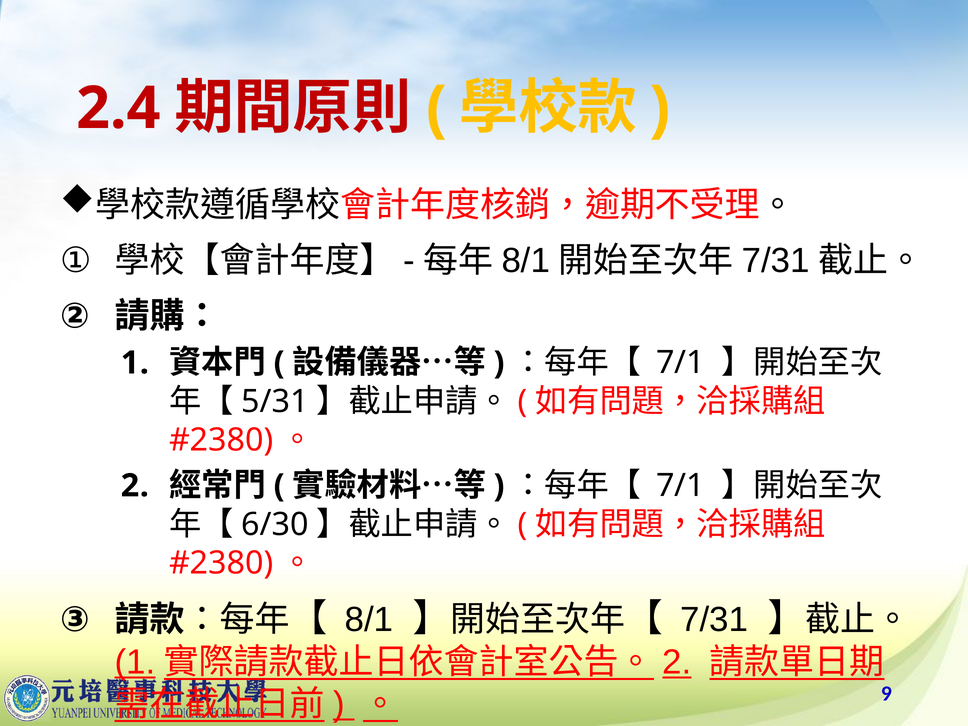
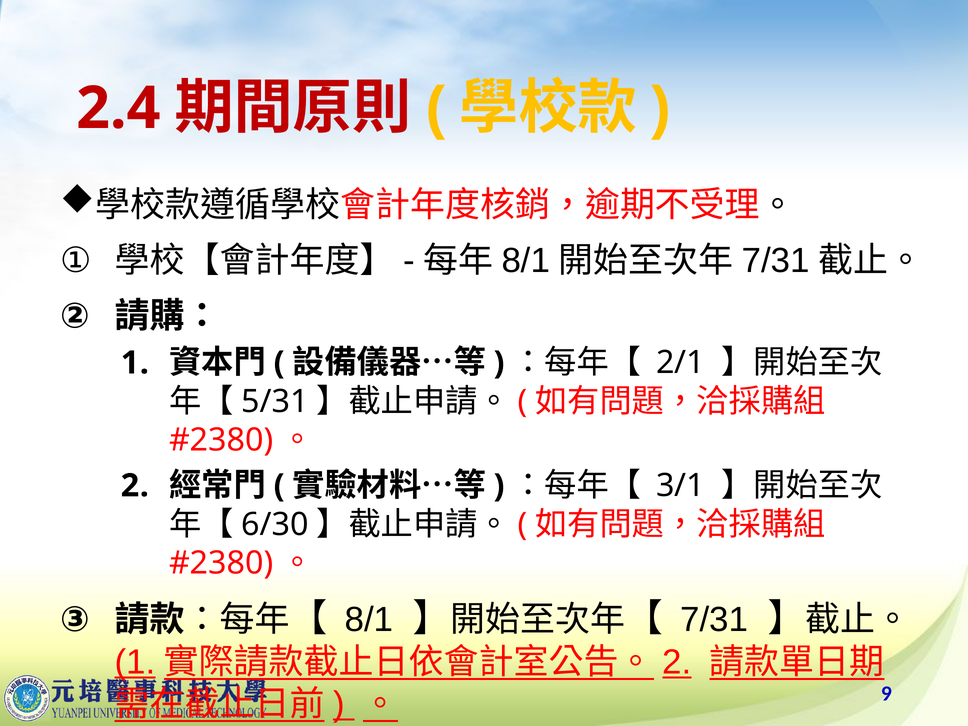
7/1 at (680, 363): 7/1 -> 2/1
7/1 at (680, 486): 7/1 -> 3/1
